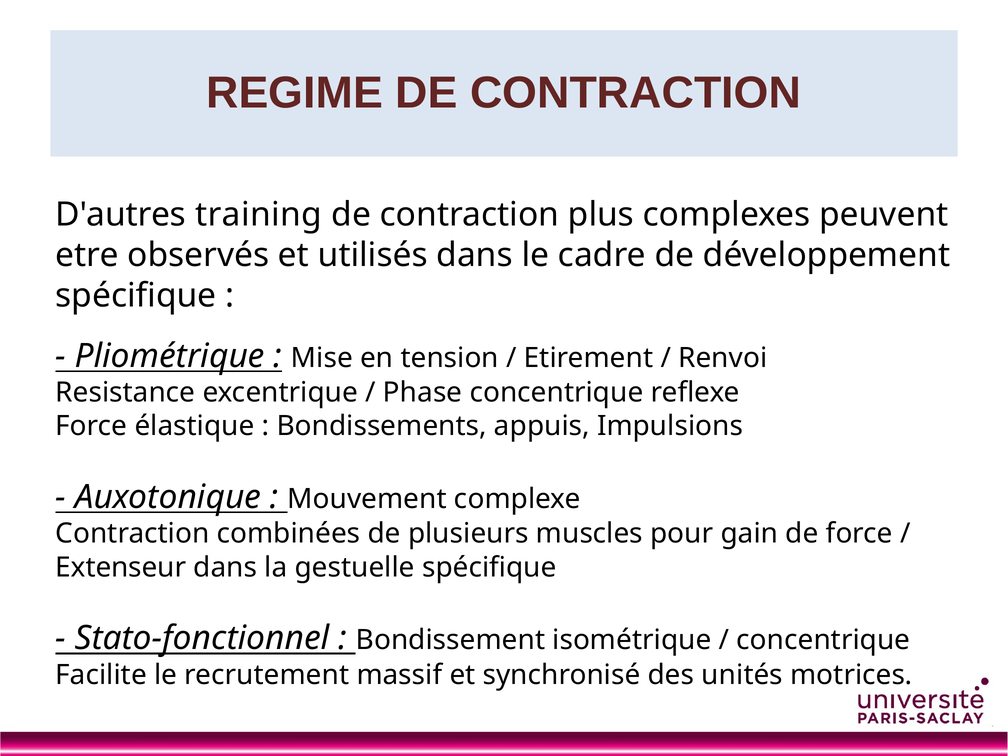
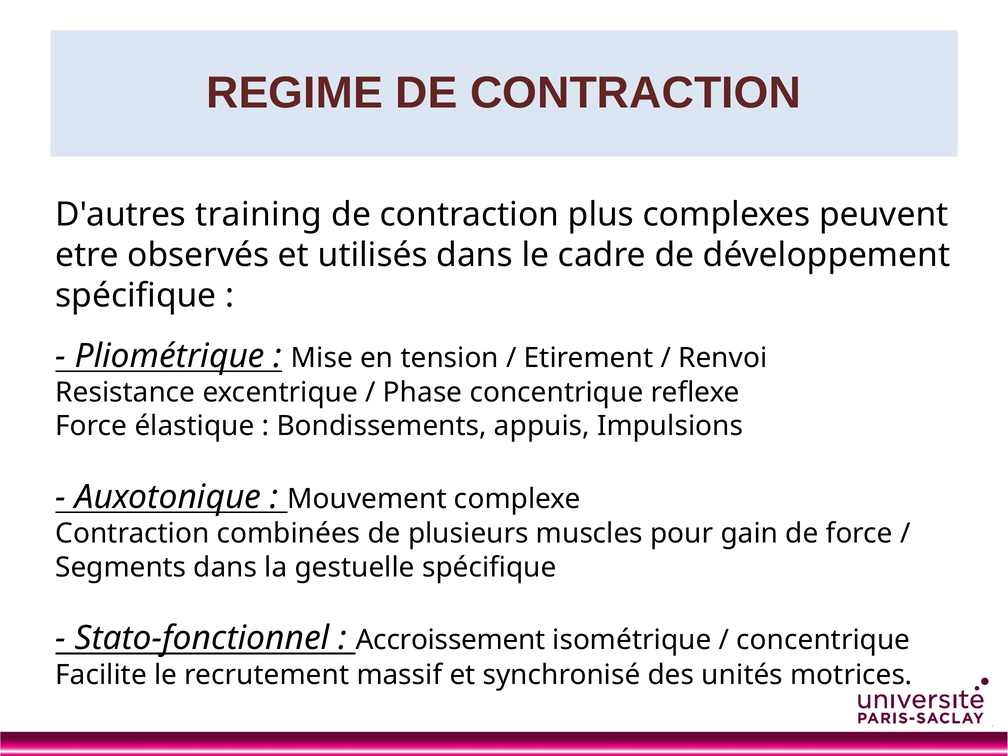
Extenseur: Extenseur -> Segments
Bondissement: Bondissement -> Accroissement
